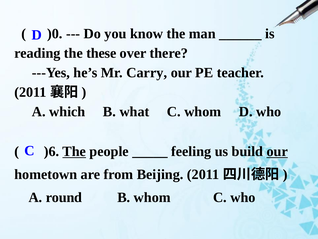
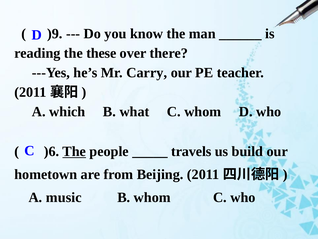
)0: )0 -> )9
feeling: feeling -> travels
our at (277, 151) underline: present -> none
round: round -> music
